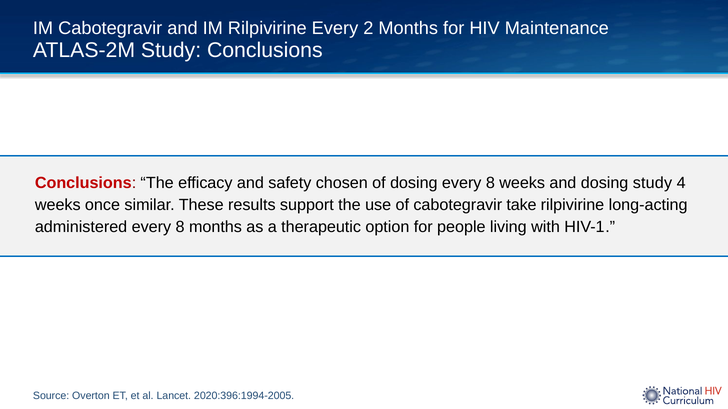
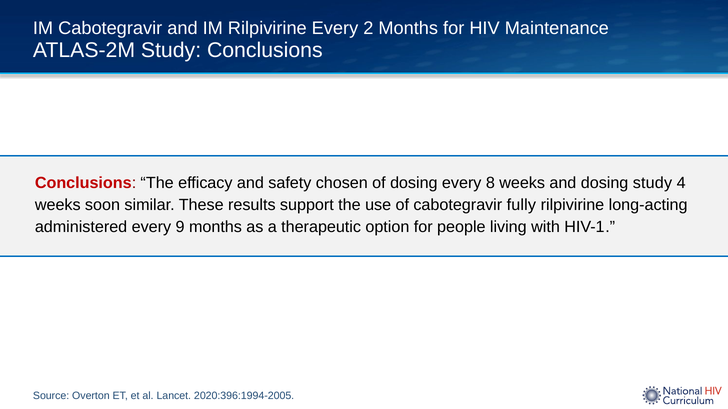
once: once -> soon
take: take -> fully
administered every 8: 8 -> 9
